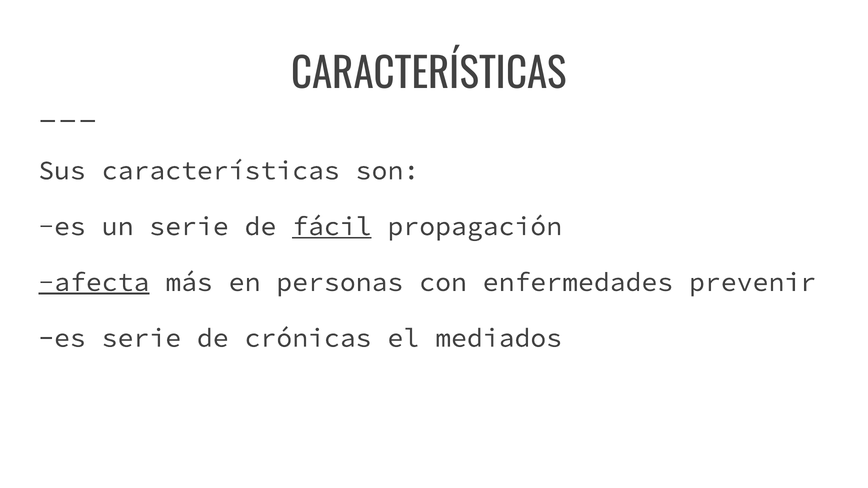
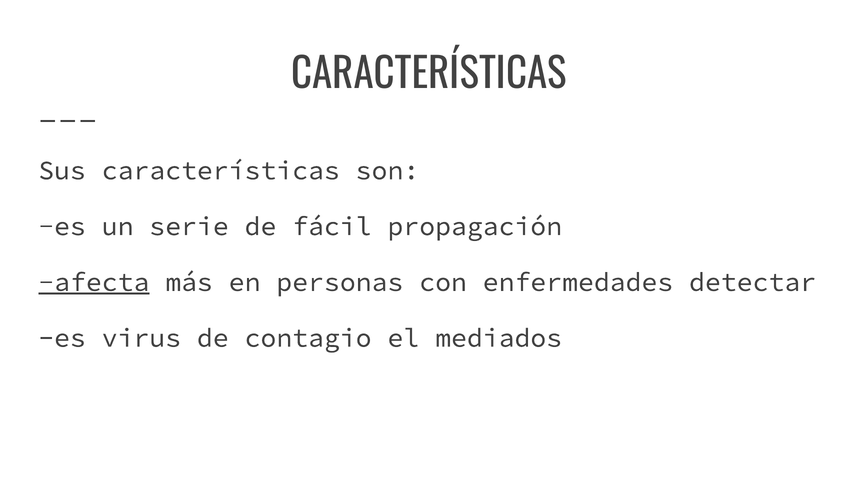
fácil underline: present -> none
prevenir: prevenir -> detectar
es serie: serie -> virus
crónicas: crónicas -> contagio
